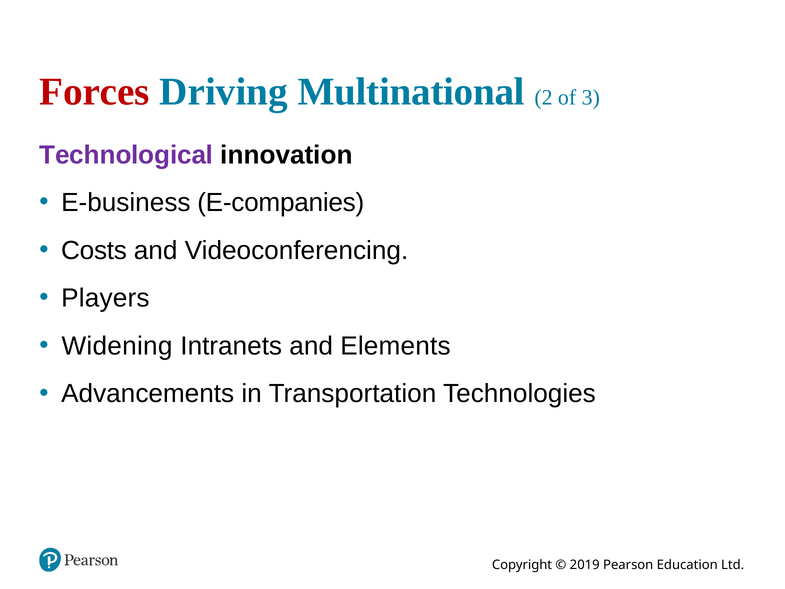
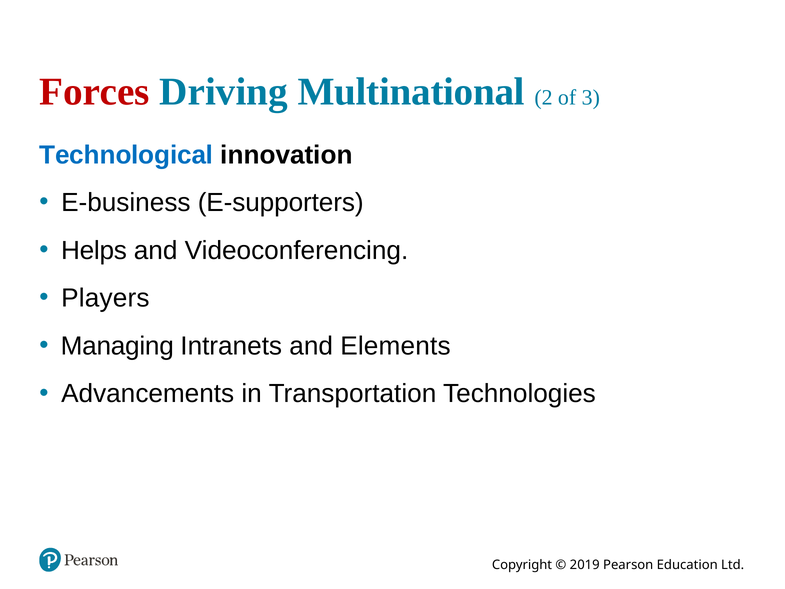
Technological colour: purple -> blue
E-companies: E-companies -> E-supporters
Costs: Costs -> Helps
Widening: Widening -> Managing
